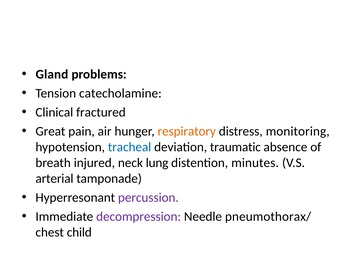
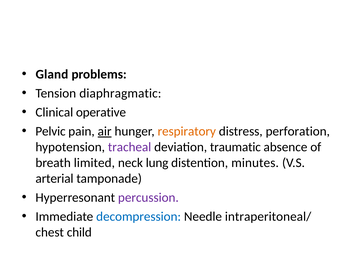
catecholamine: catecholamine -> diaphragmatic
fractured: fractured -> operative
Great: Great -> Pelvic
air underline: none -> present
monitoring: monitoring -> perforation
tracheal colour: blue -> purple
injured: injured -> limited
decompression colour: purple -> blue
pneumothorax/: pneumothorax/ -> intraperitoneal/
